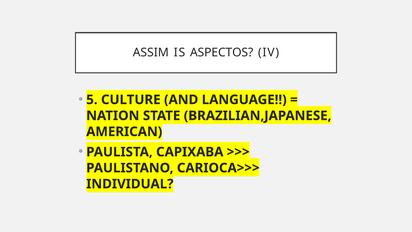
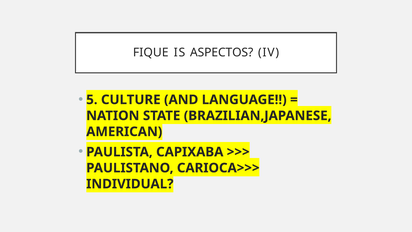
ASSIM: ASSIM -> FIQUE
